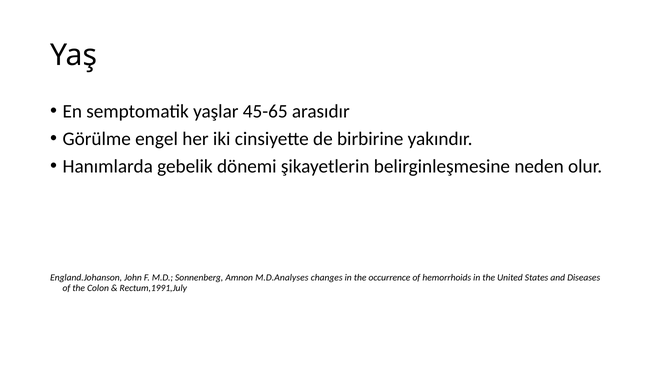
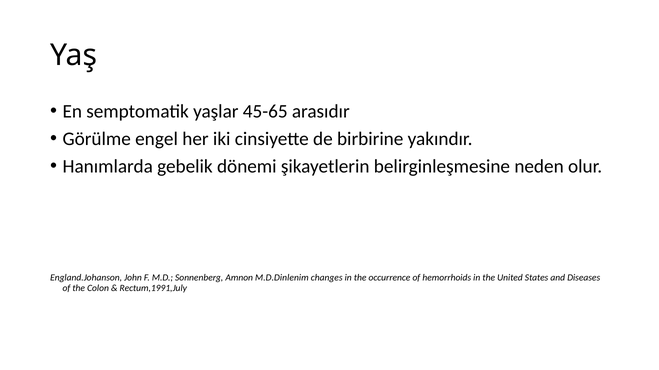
M.D.Analyses: M.D.Analyses -> M.D.Dinlenim
